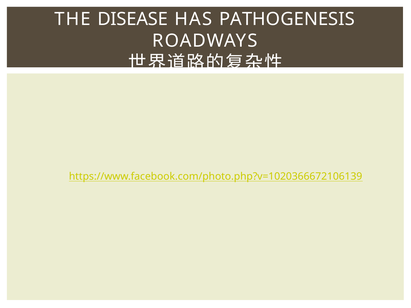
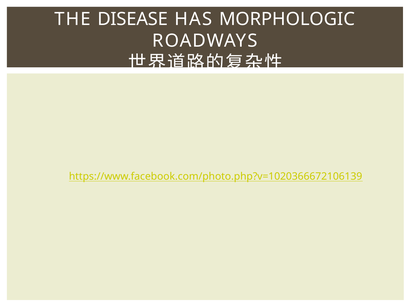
PATHOGENESIS: PATHOGENESIS -> MORPHOLOGIC
